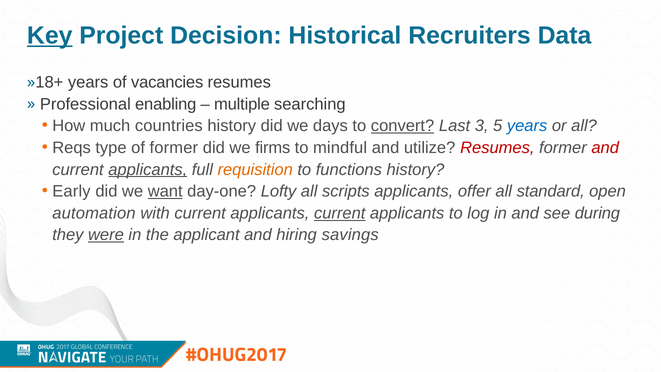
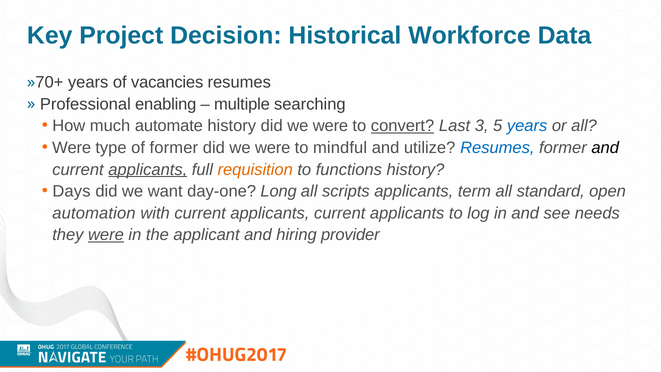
Key underline: present -> none
Recruiters: Recruiters -> Workforce
18+: 18+ -> 70+
countries: countries -> automate
history did we days: days -> were
Reqs at (72, 148): Reqs -> Were
firms at (273, 148): firms -> were
Resumes at (497, 148) colour: red -> blue
and at (605, 148) colour: red -> black
Early: Early -> Days
want underline: present -> none
Lofty: Lofty -> Long
offer: offer -> term
current at (340, 213) underline: present -> none
during: during -> needs
savings: savings -> provider
